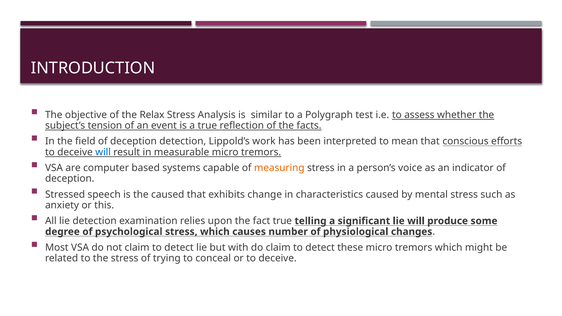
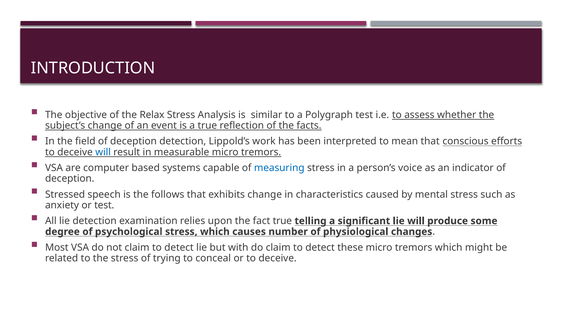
subject’s tension: tension -> change
measuring colour: orange -> blue
the caused: caused -> follows
or this: this -> test
